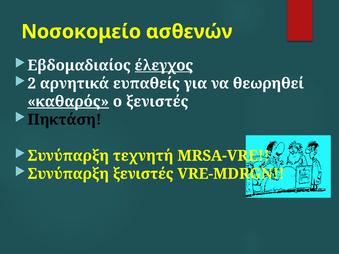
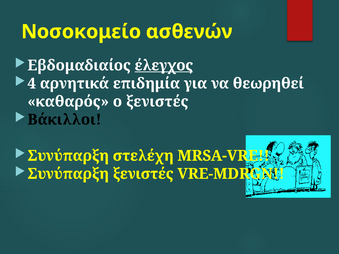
2: 2 -> 4
ευπαθείς: ευπαθείς -> επιδημία
καθαρός underline: present -> none
Πηκτάση: Πηκτάση -> Βάκιλλοι
τεχνητή: τεχνητή -> στελέχη
